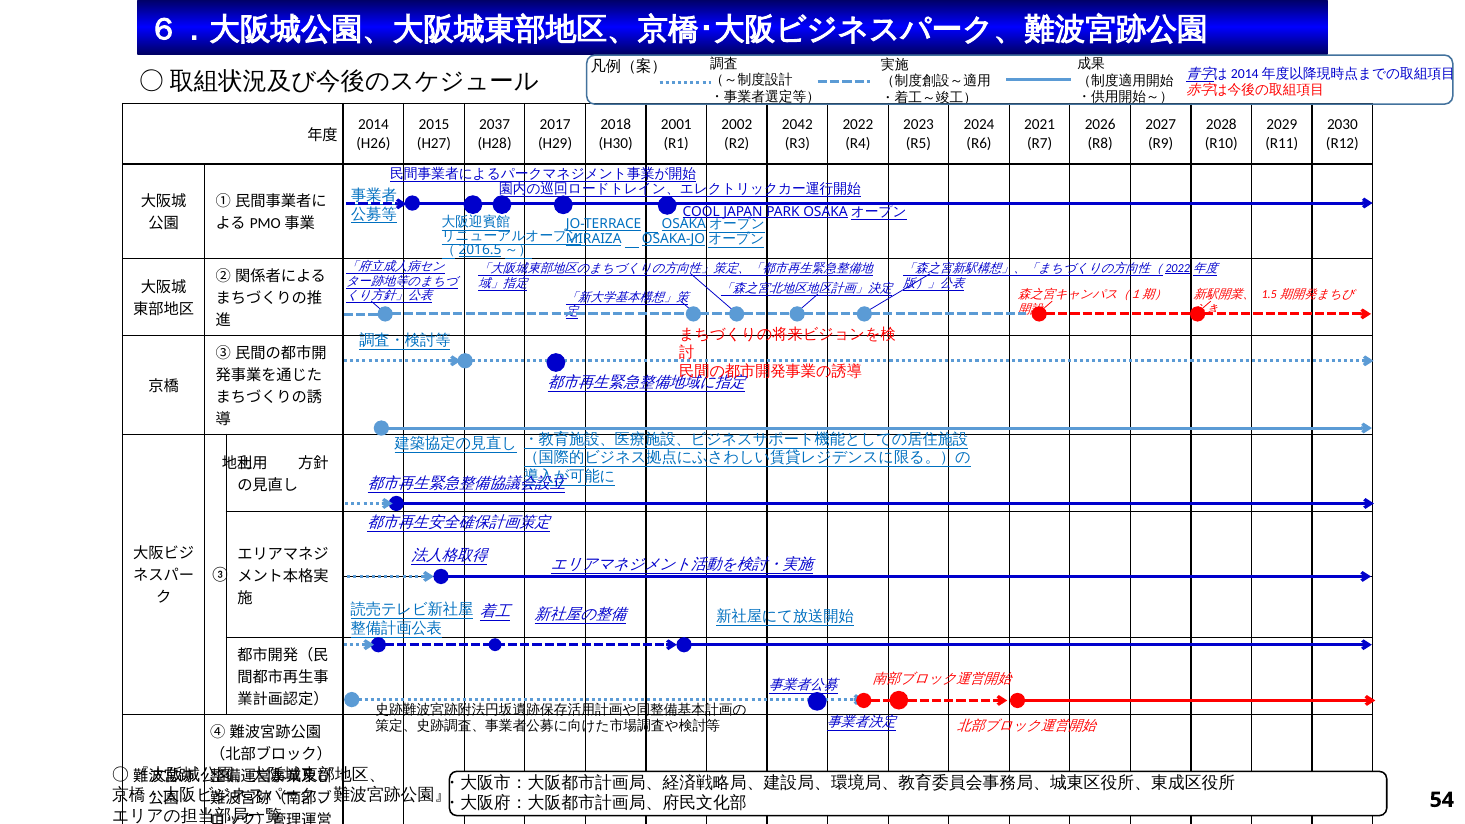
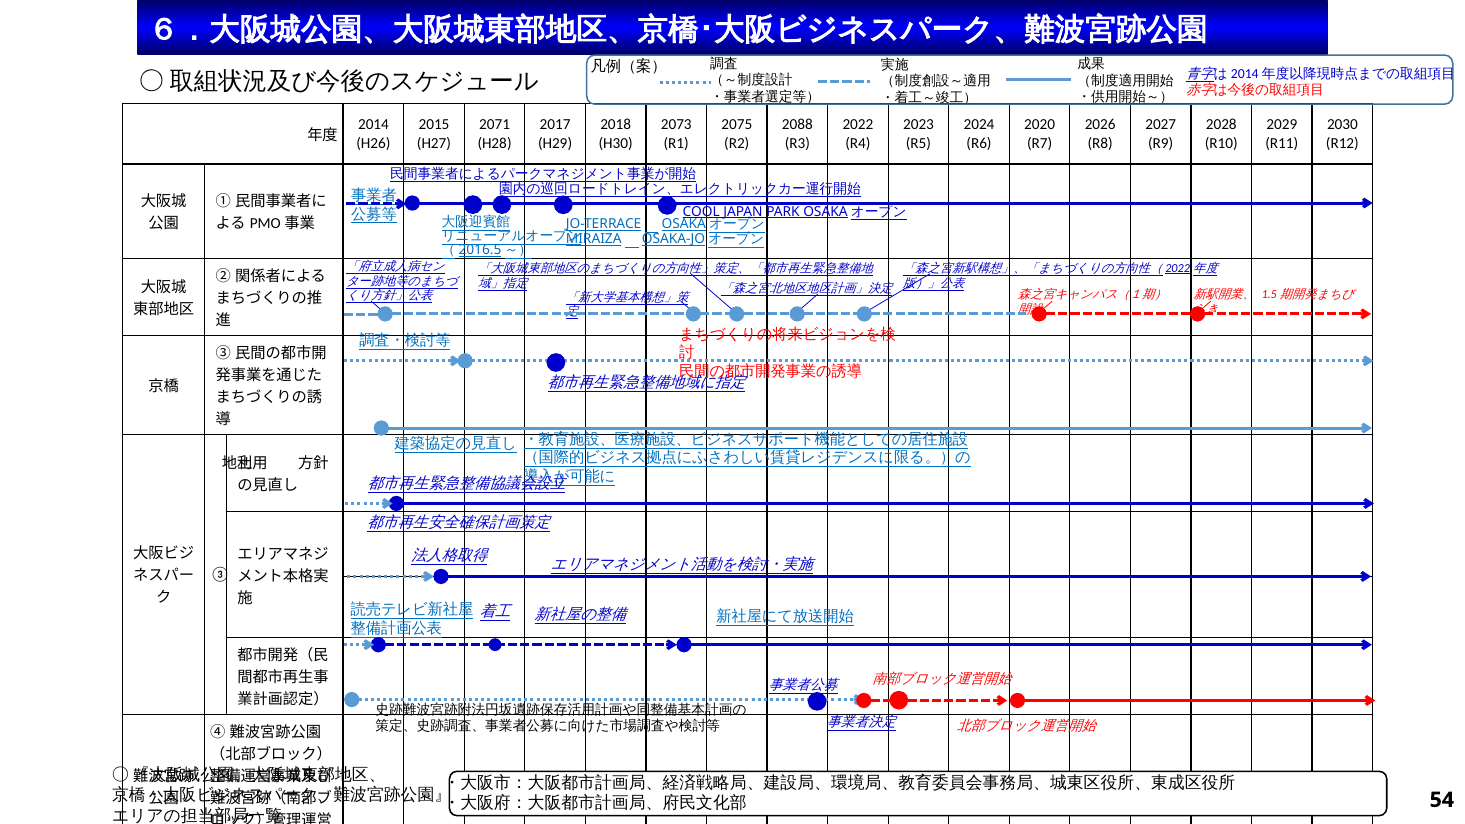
2037: 2037 -> 2071
2001: 2001 -> 2073
2002: 2002 -> 2075
2042: 2042 -> 2088
2021: 2021 -> 2020
